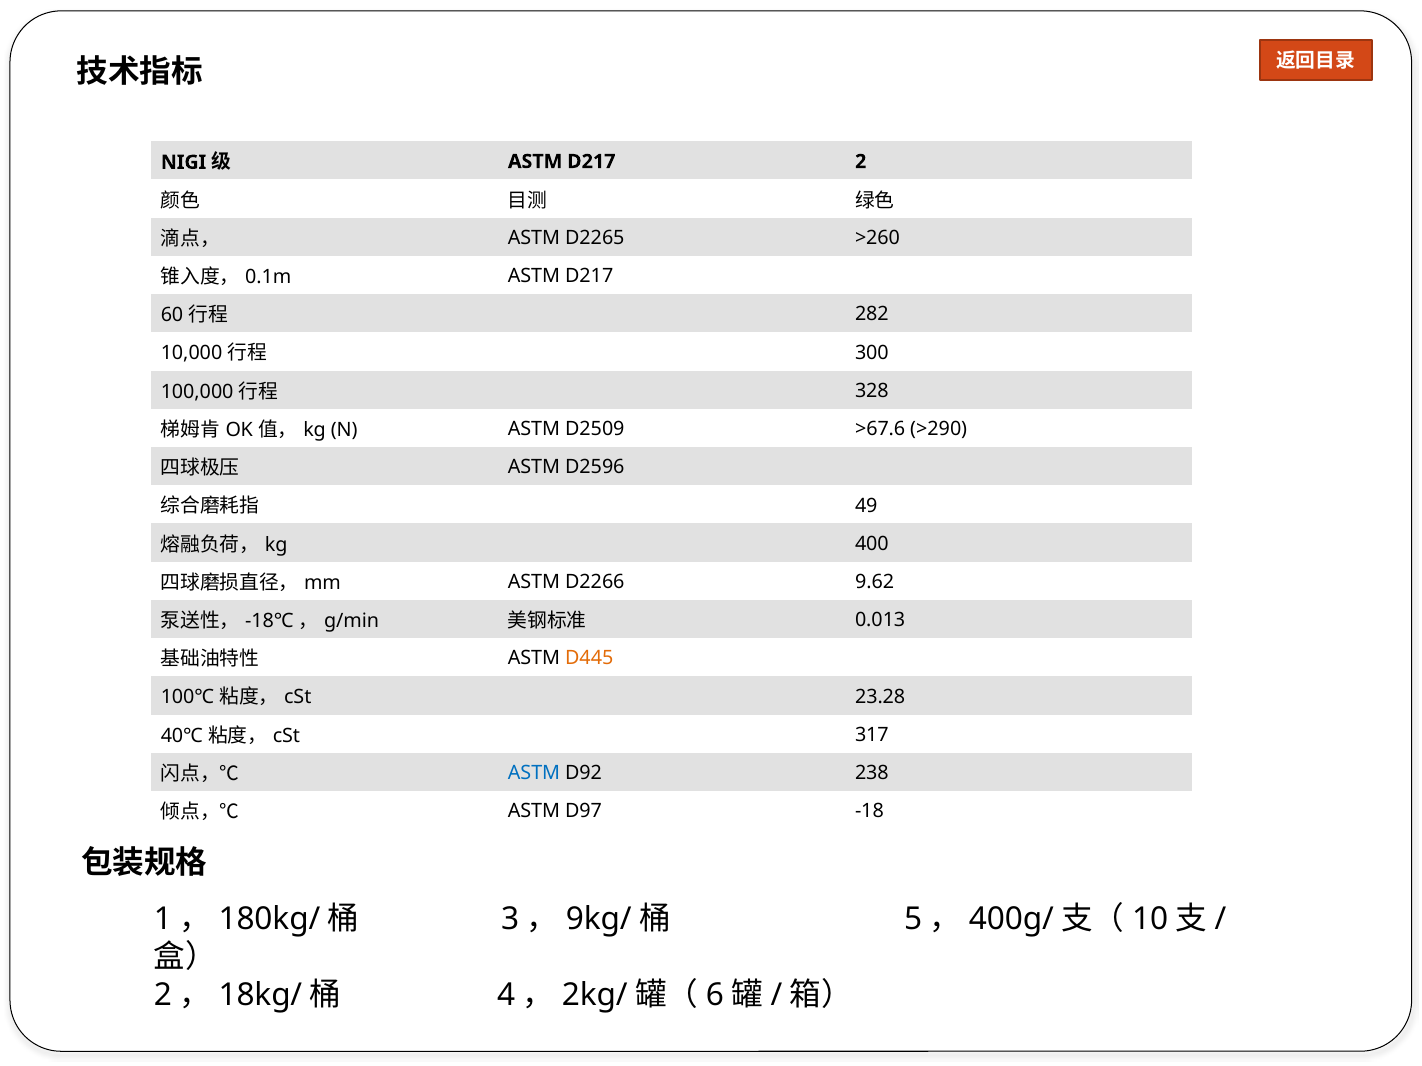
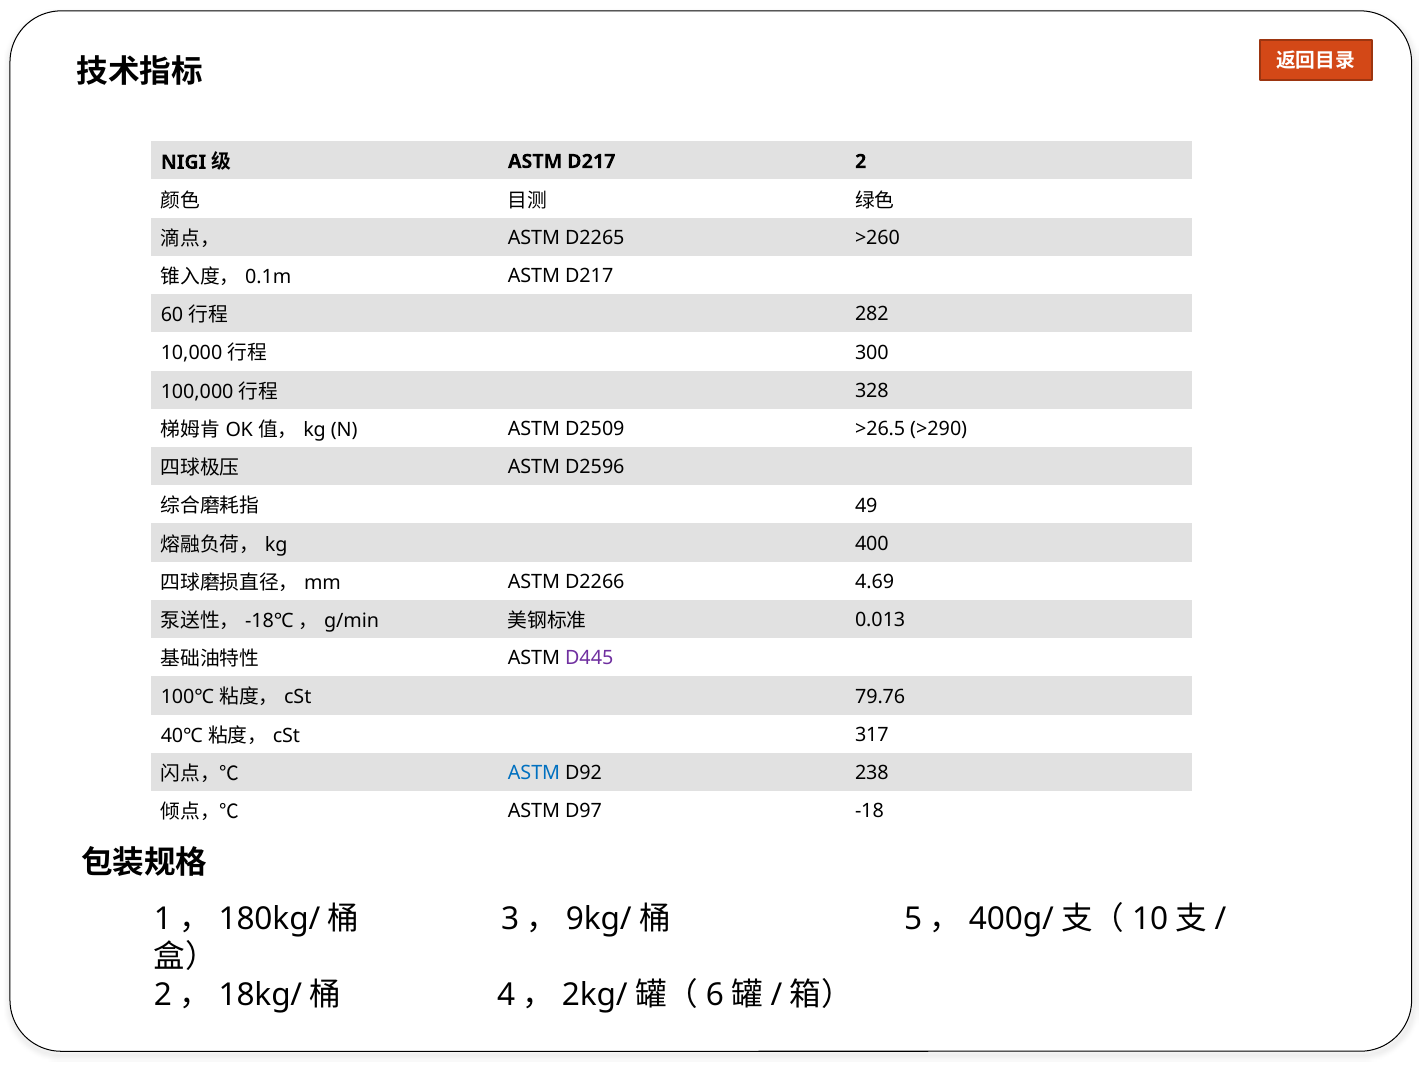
>67.6: >67.6 -> >26.5
9.62: 9.62 -> 4.69
D445 colour: orange -> purple
23.28: 23.28 -> 79.76
